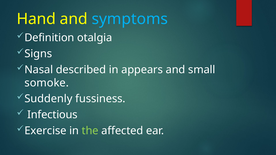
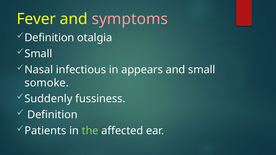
Hand: Hand -> Fever
symptoms colour: light blue -> pink
Signs at (38, 54): Signs -> Small
described: described -> infectious
Infectious at (52, 115): Infectious -> Definition
Exercise: Exercise -> Patients
